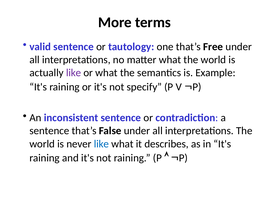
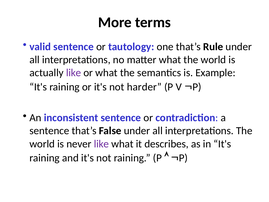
Free: Free -> Rule
specify: specify -> harder
like at (101, 144) colour: blue -> purple
